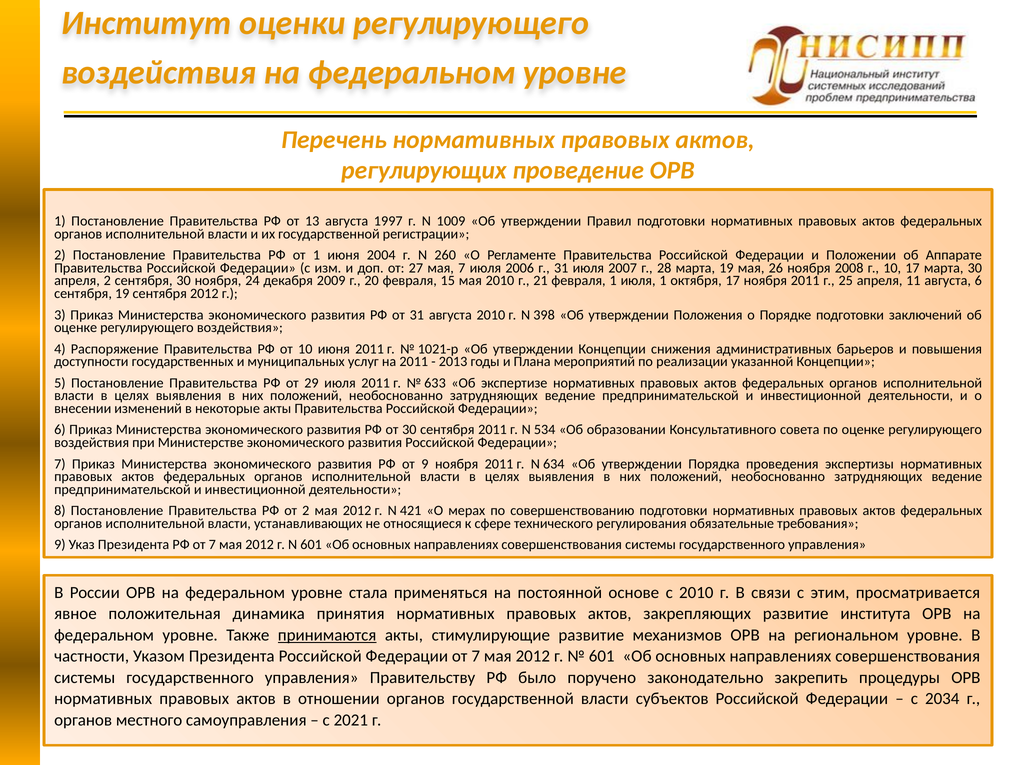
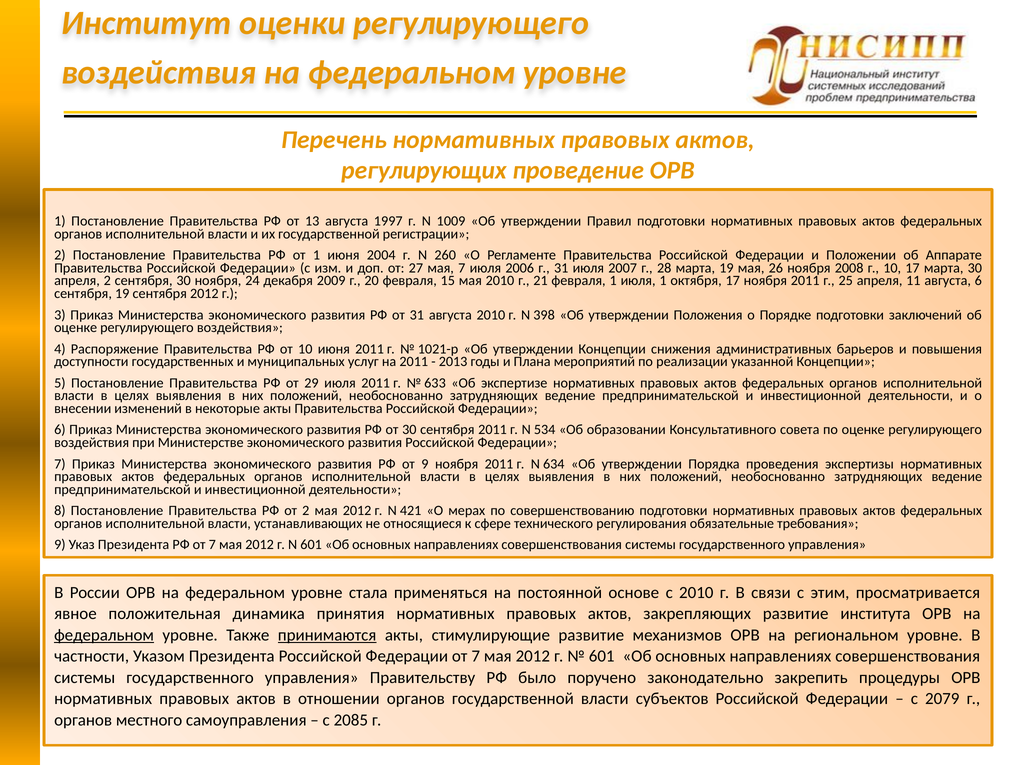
федеральном at (104, 635) underline: none -> present
2034: 2034 -> 2079
2021: 2021 -> 2085
